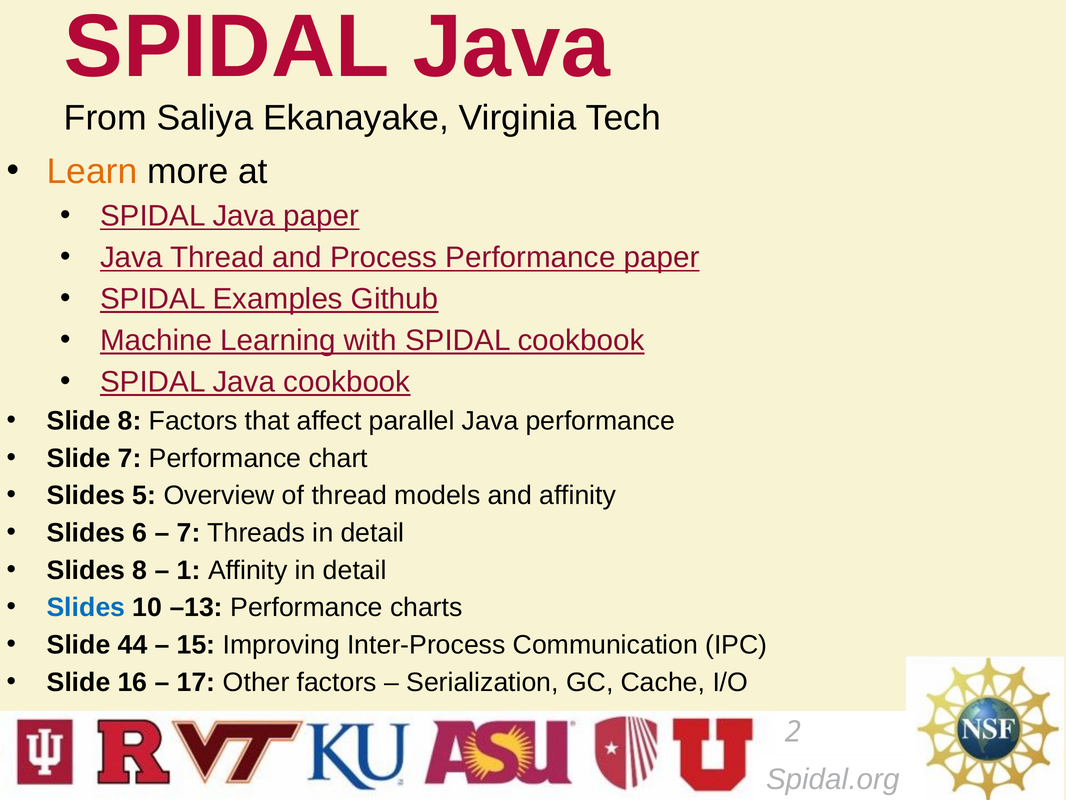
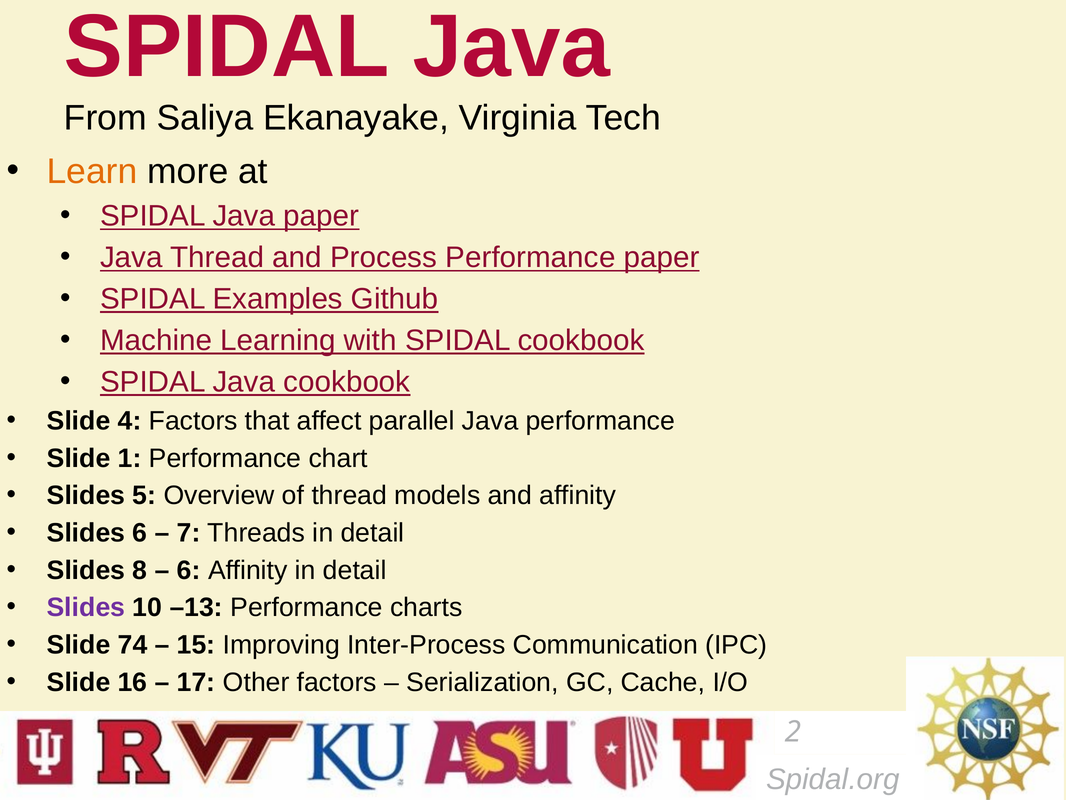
Slide 8: 8 -> 4
Slide 7: 7 -> 1
1 at (189, 570): 1 -> 6
Slides at (86, 607) colour: blue -> purple
44: 44 -> 74
